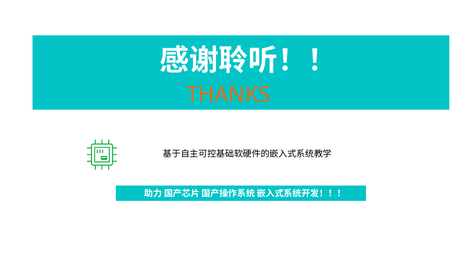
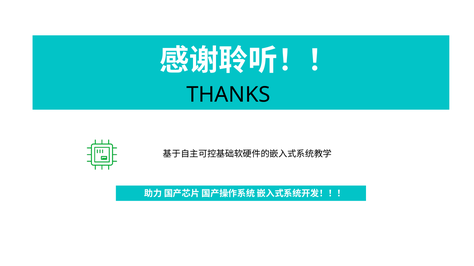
THANKS colour: orange -> black
